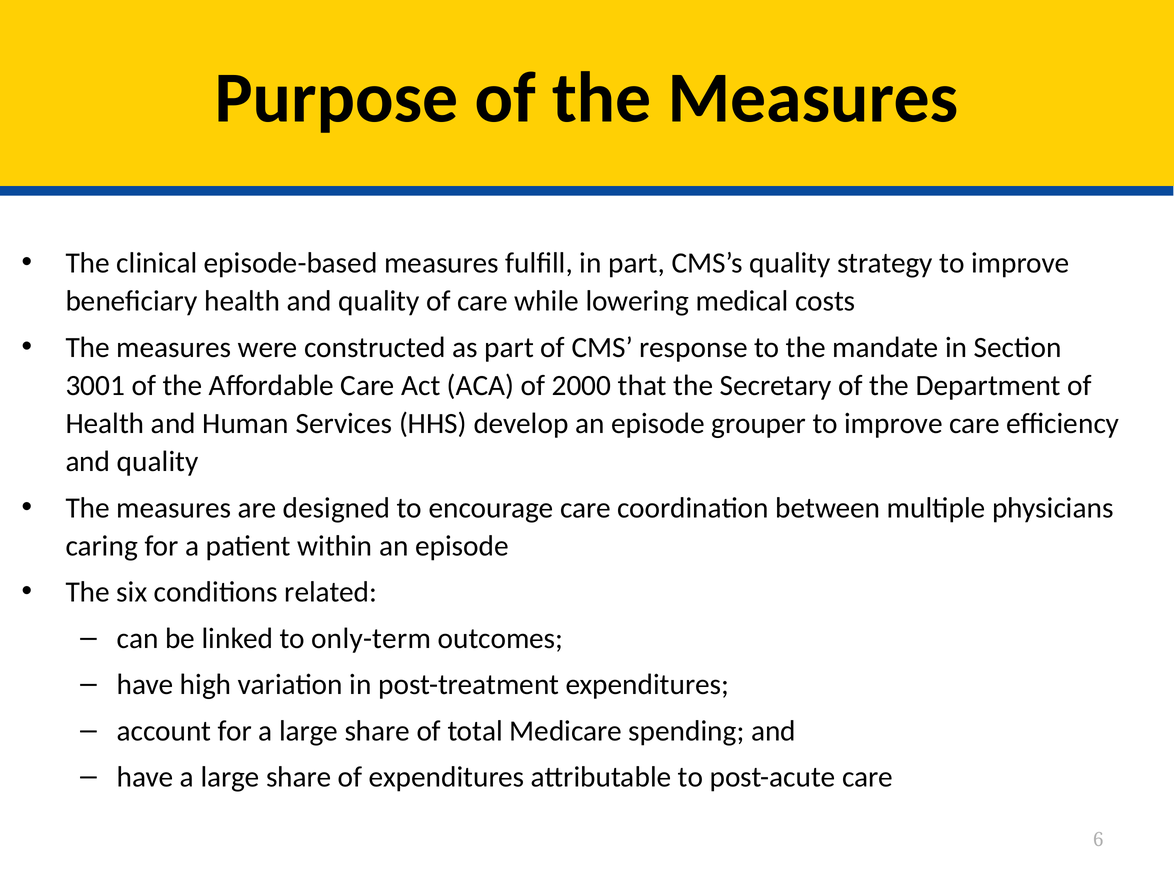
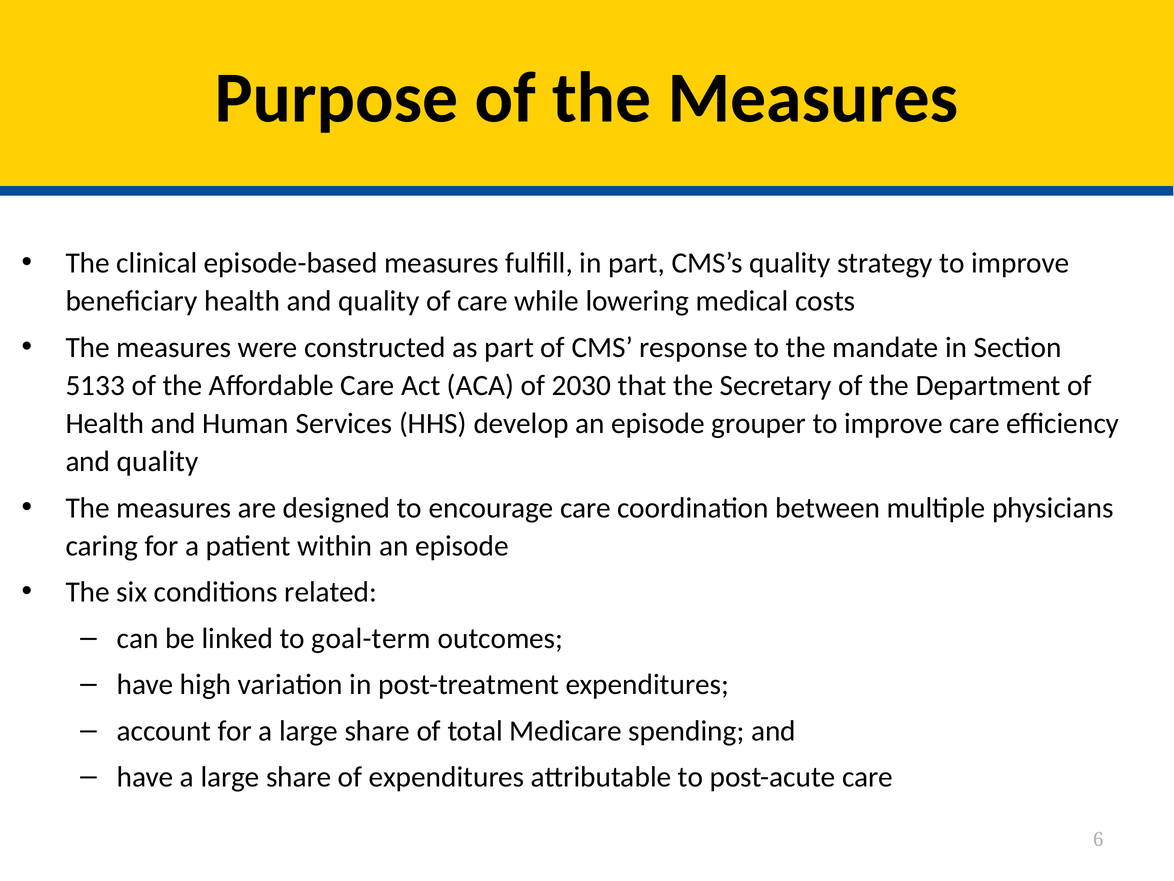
3001: 3001 -> 5133
2000: 2000 -> 2030
only-term: only-term -> goal-term
